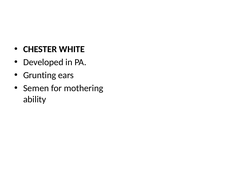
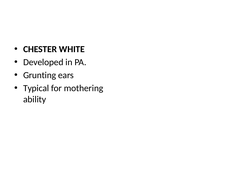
Semen: Semen -> Typical
